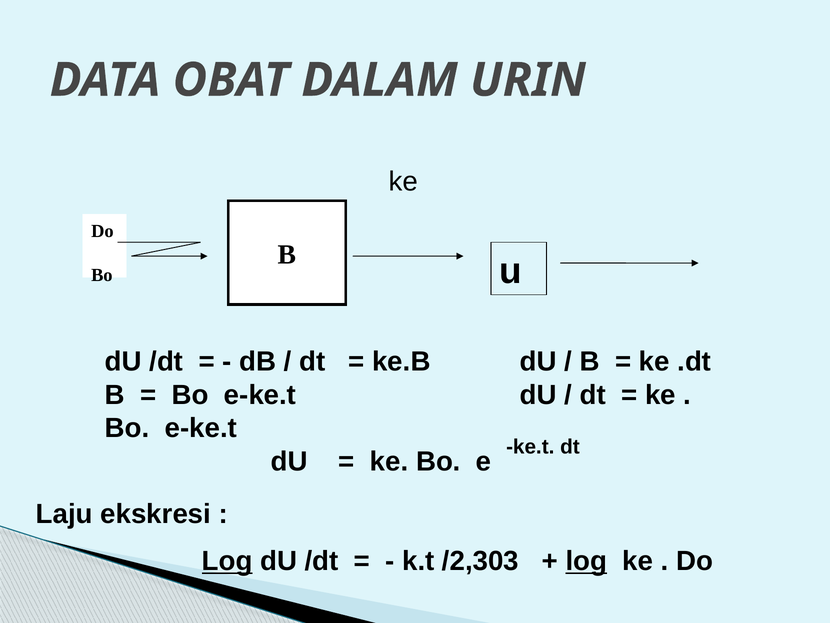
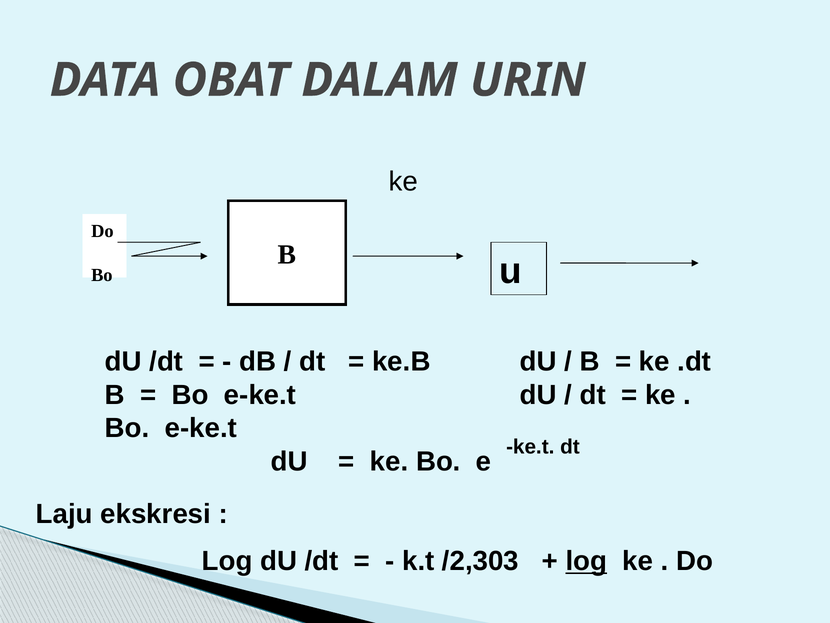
Log at (227, 561) underline: present -> none
